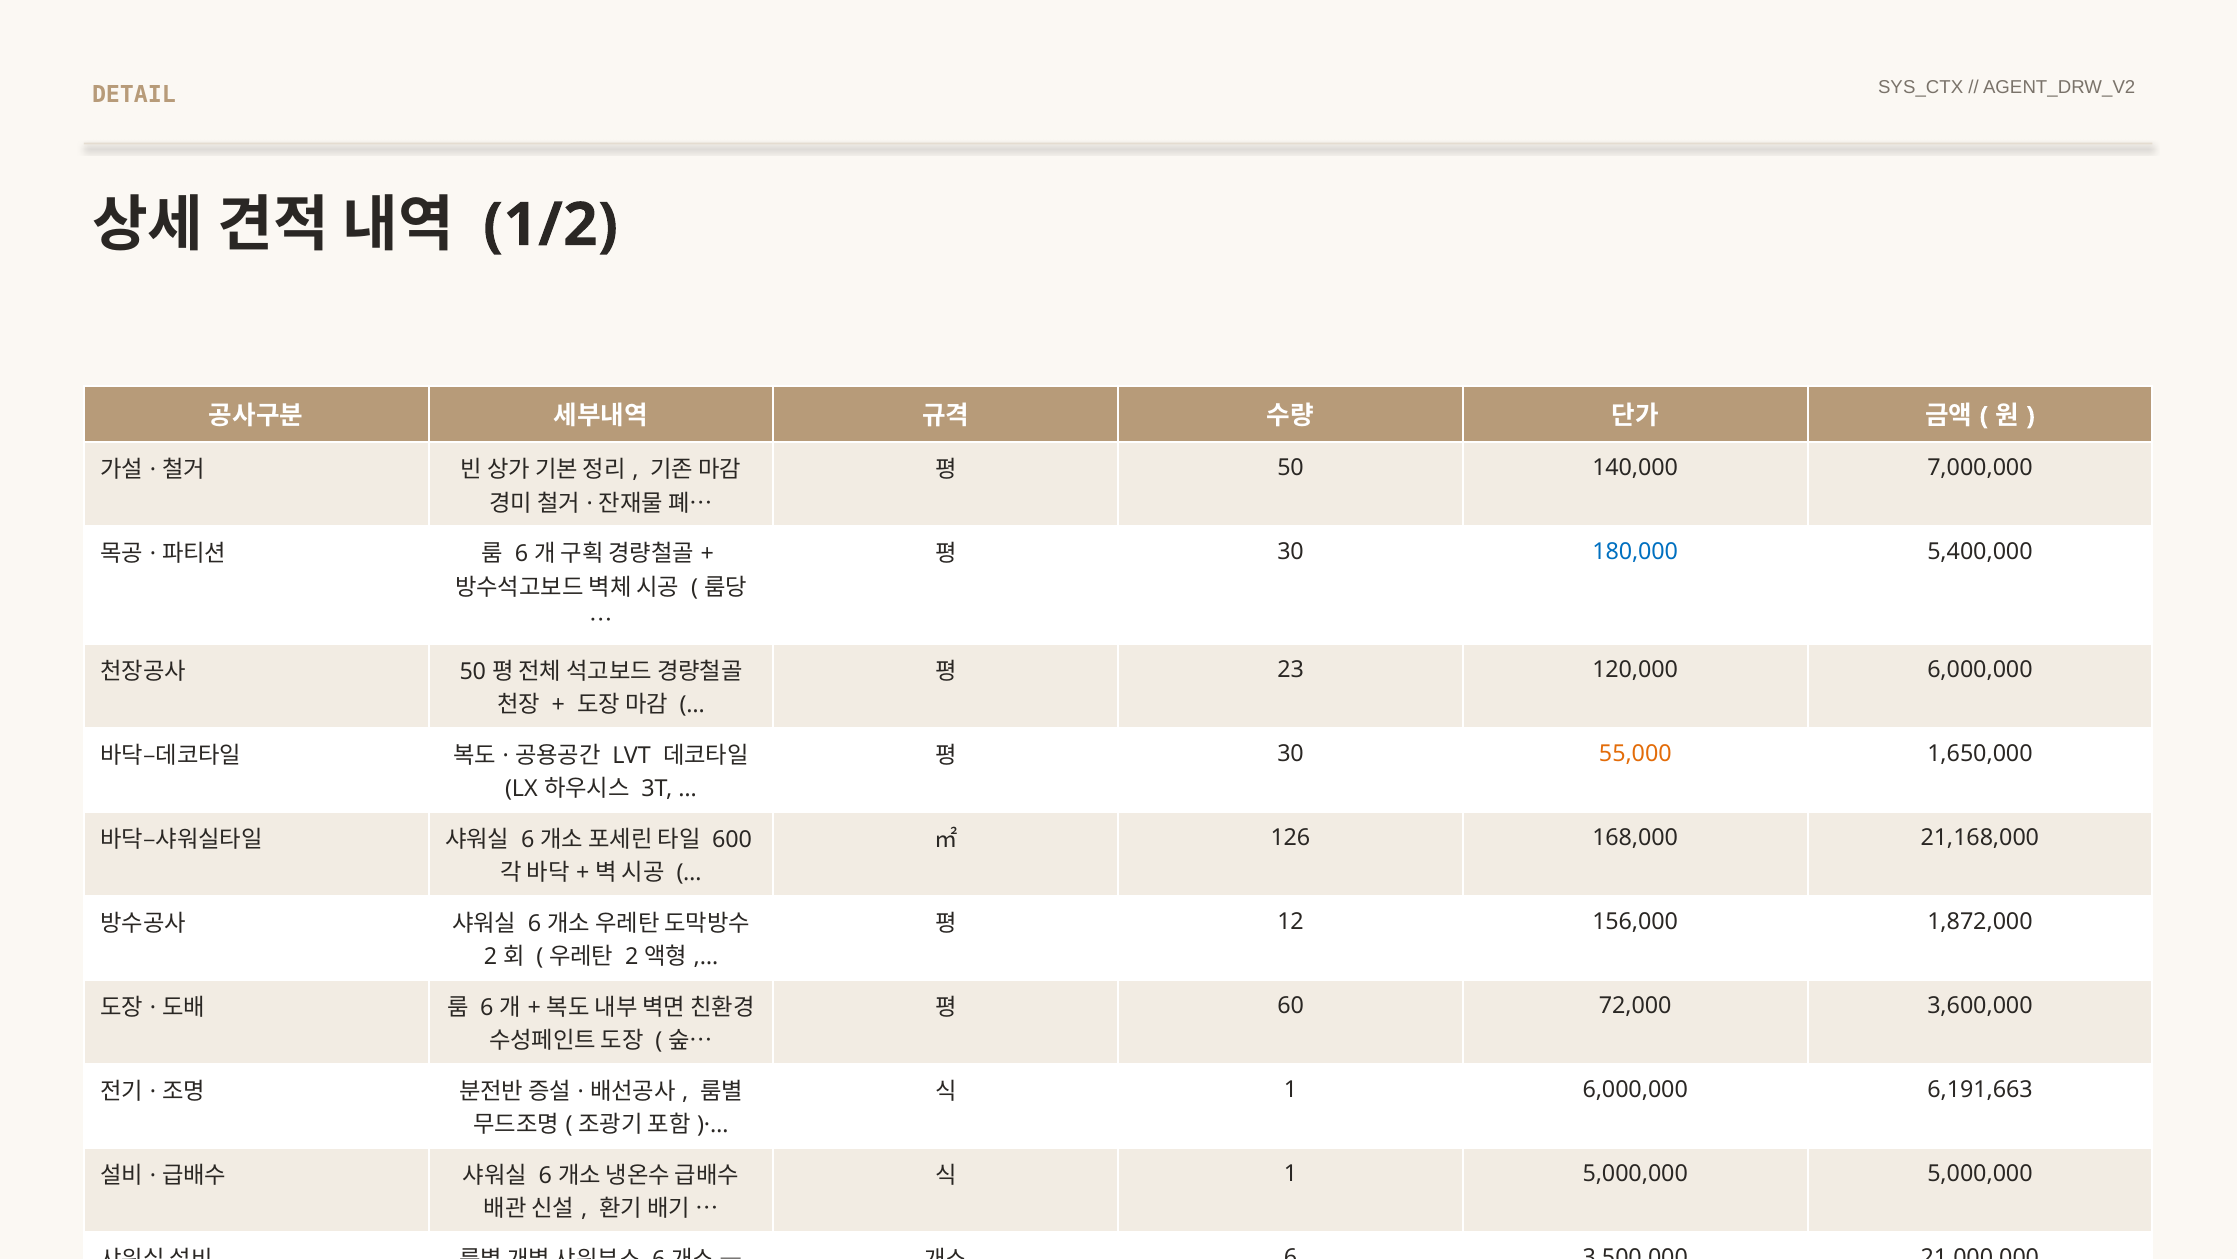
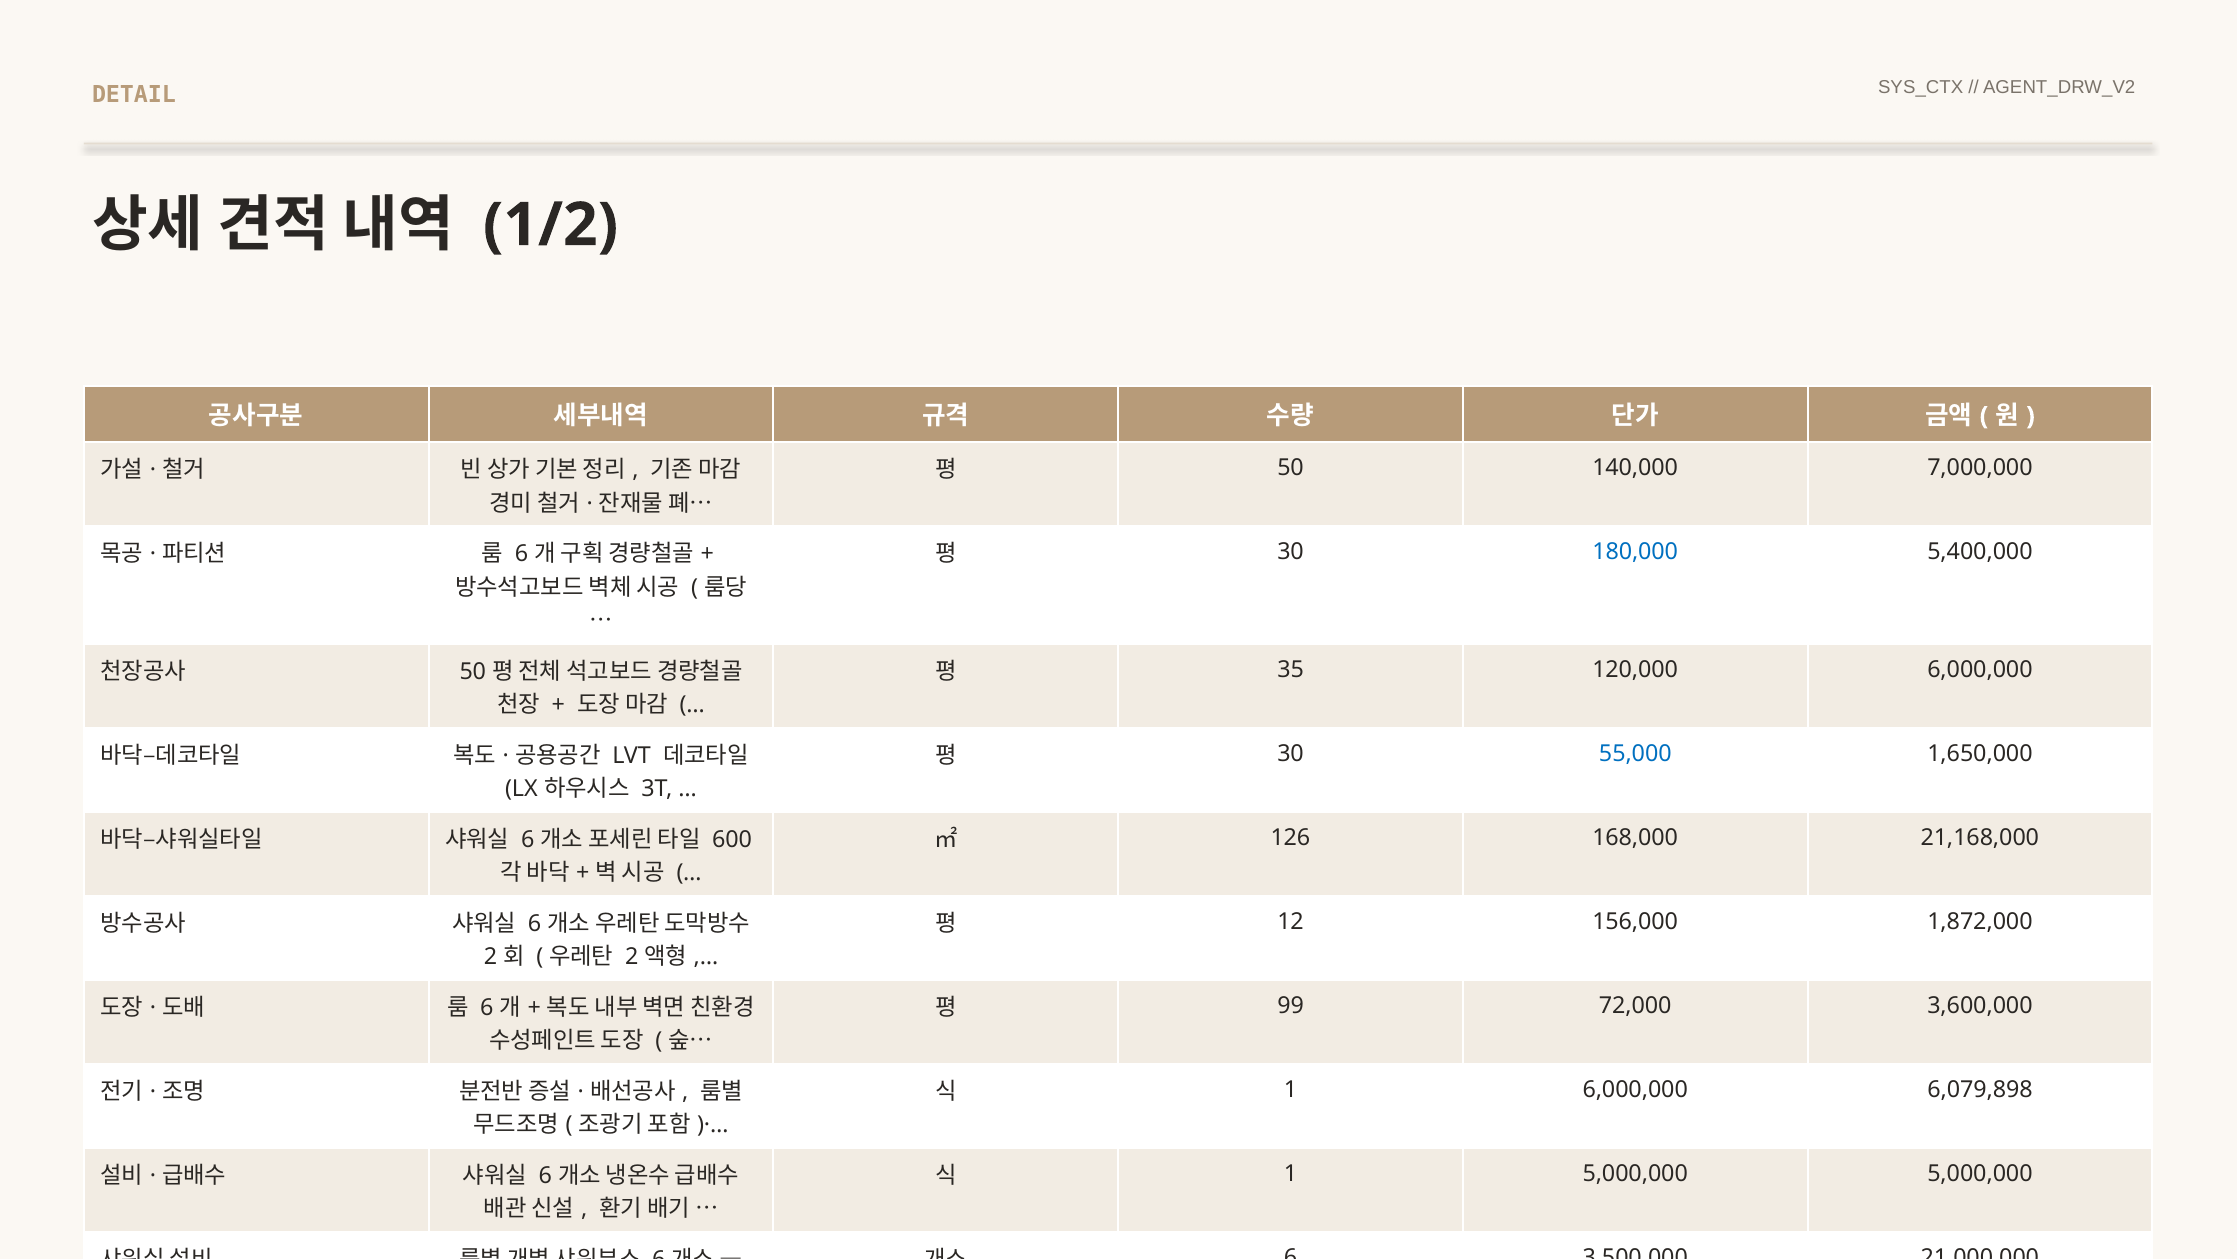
23: 23 -> 35
55,000 colour: orange -> blue
60: 60 -> 99
6,191,663: 6,191,663 -> 6,079,898
